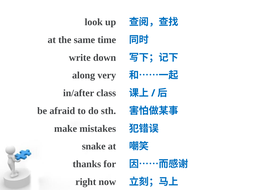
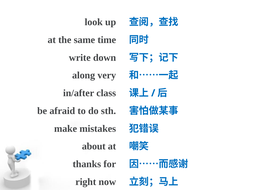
snake: snake -> about
